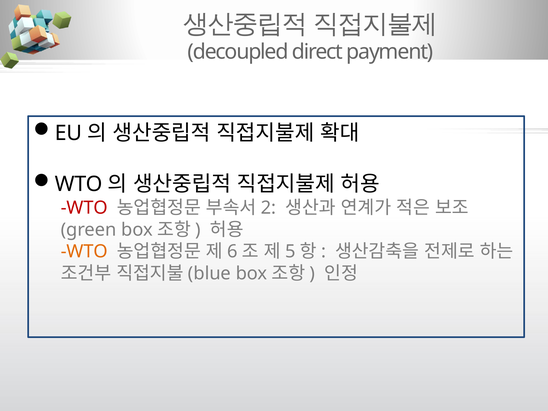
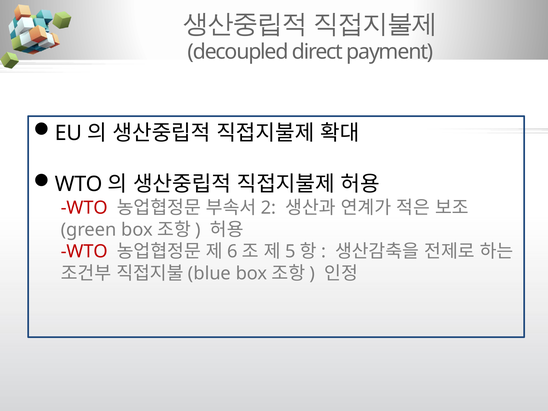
WTO at (84, 252) colour: orange -> red
